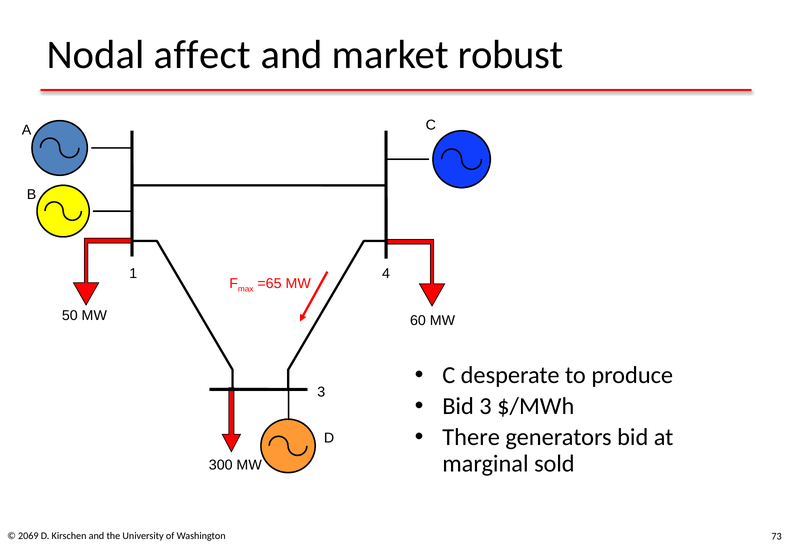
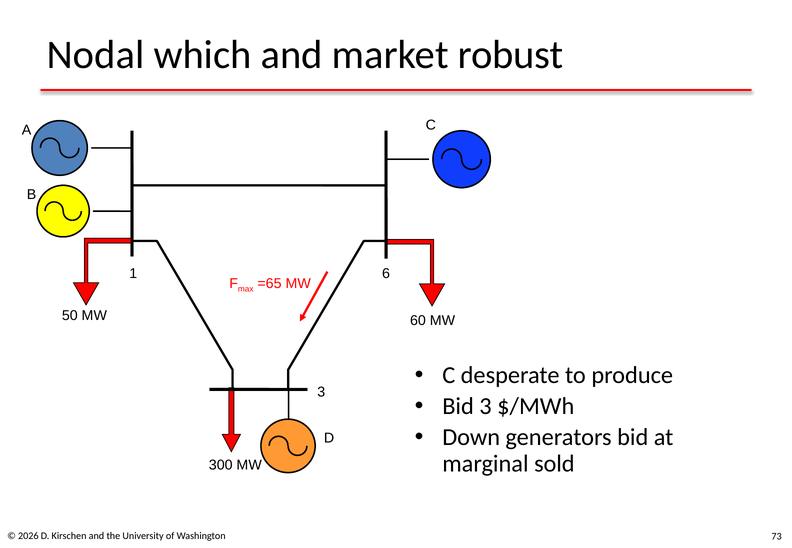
affect: affect -> which
4: 4 -> 6
There: There -> Down
2069: 2069 -> 2026
